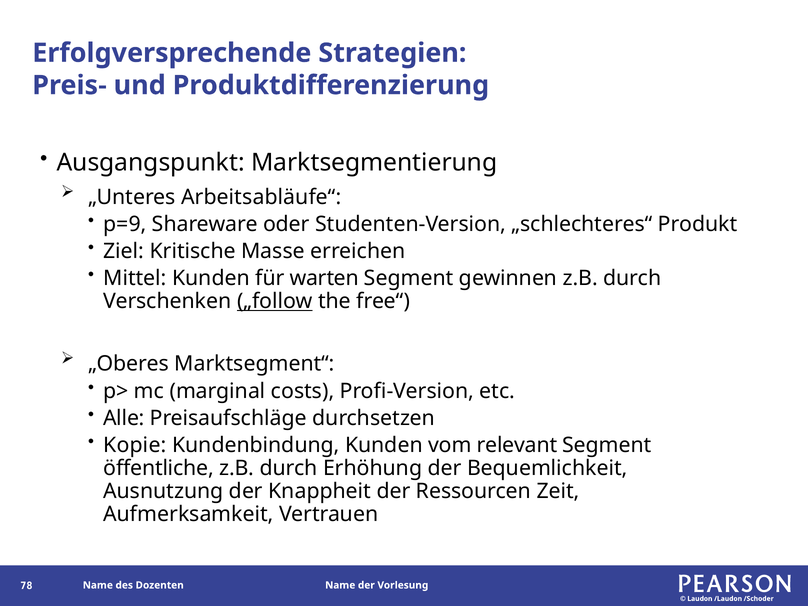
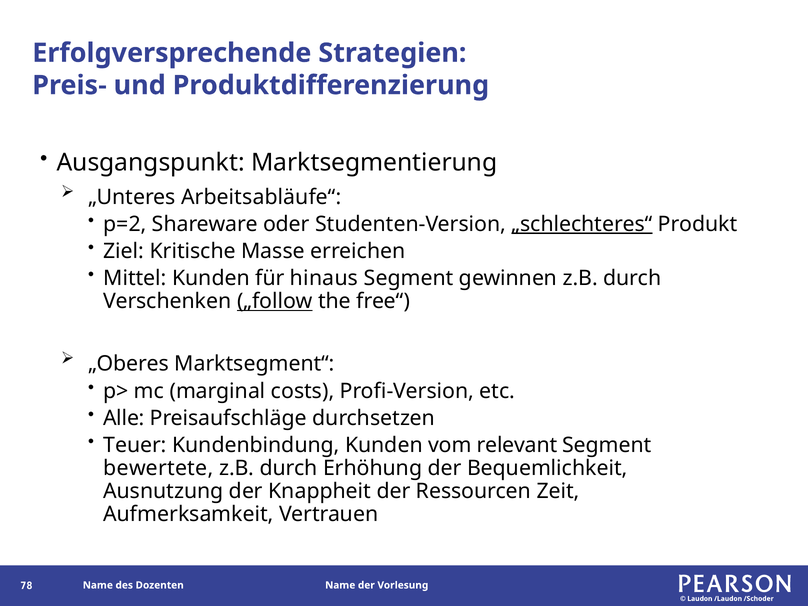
p=9: p=9 -> p=2
„schlechteres“ underline: none -> present
warten: warten -> hinaus
Kopie: Kopie -> Teuer
öffentliche: öffentliche -> bewertete
